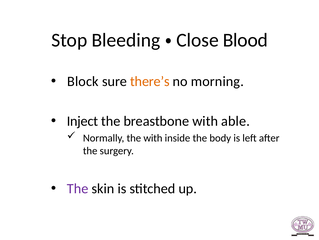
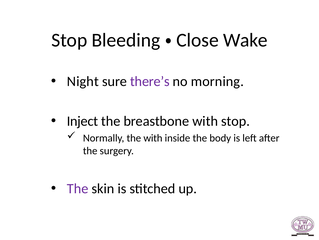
Blood: Blood -> Wake
Block: Block -> Night
there’s colour: orange -> purple
with able: able -> stop
